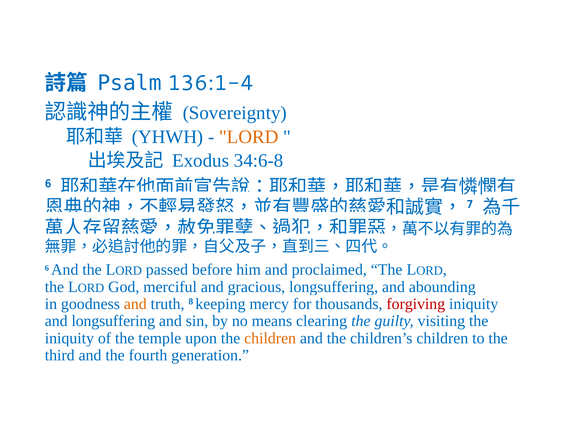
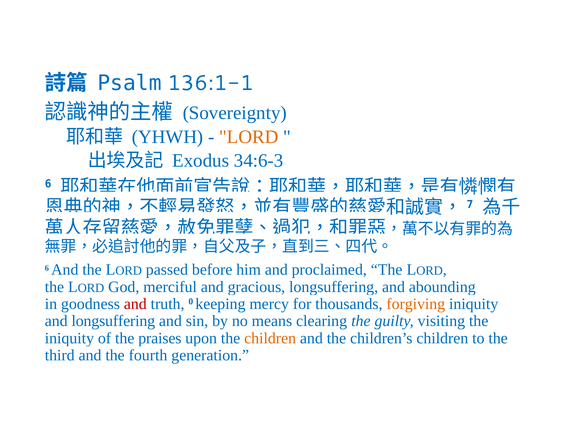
136:1-4: 136:1-4 -> 136:1-1
34:6-8: 34:6-8 -> 34:6-3
and at (135, 304) colour: orange -> red
8: 8 -> 0
forgiving colour: red -> orange
temple: temple -> praises
